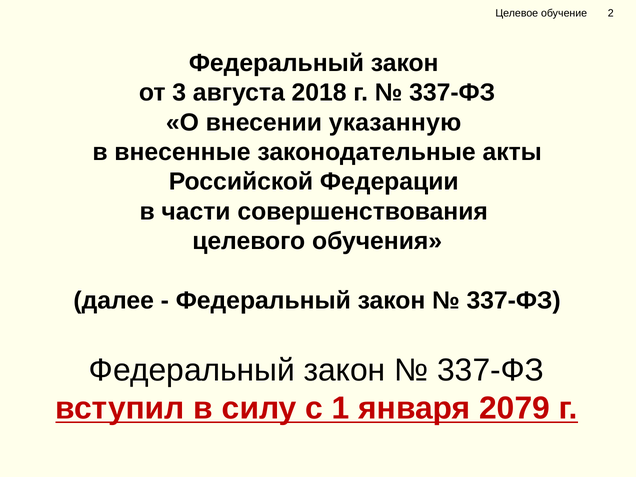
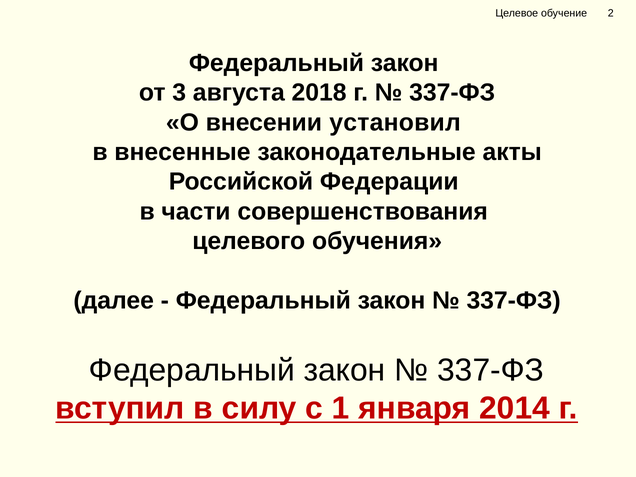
указанную: указанную -> установил
2079: 2079 -> 2014
